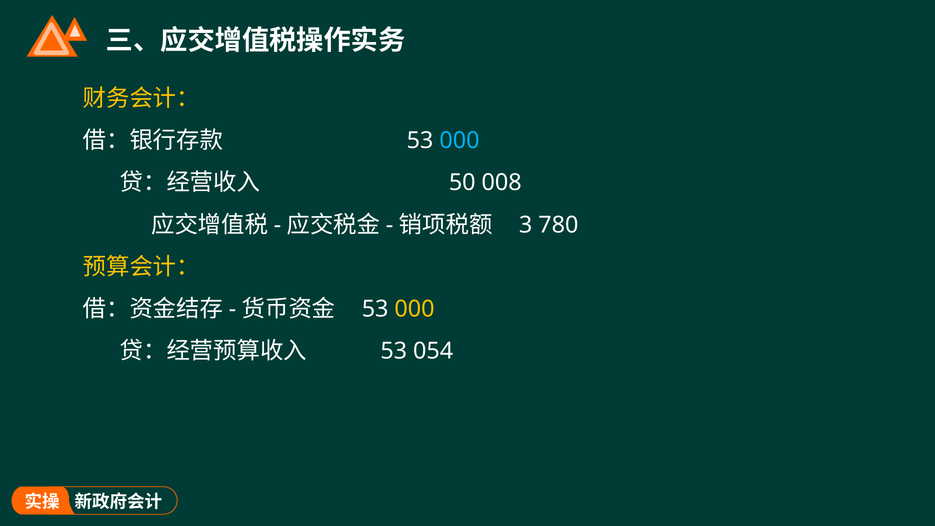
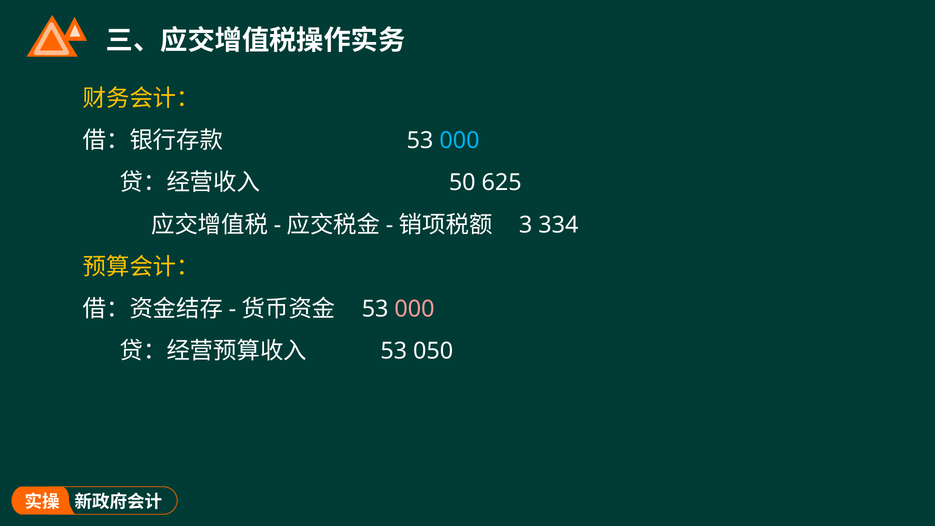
008: 008 -> 625
780: 780 -> 334
000 at (415, 309) colour: yellow -> pink
054: 054 -> 050
